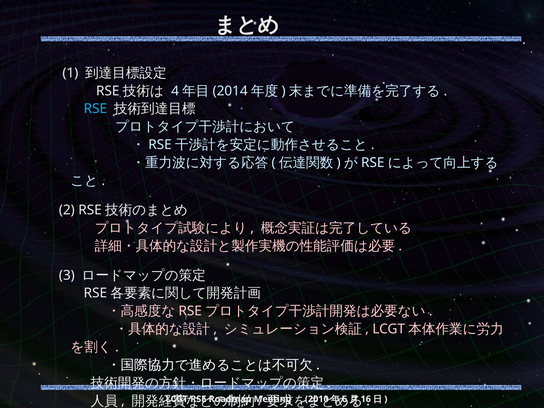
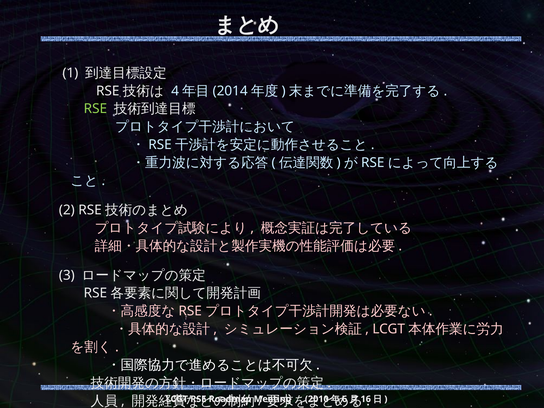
RSE at (95, 109) colour: light blue -> light green
